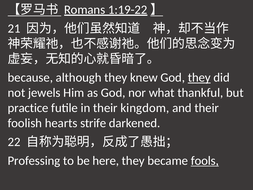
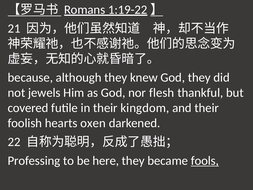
they at (199, 77) underline: present -> none
what: what -> flesh
practice: practice -> covered
strife: strife -> oxen
